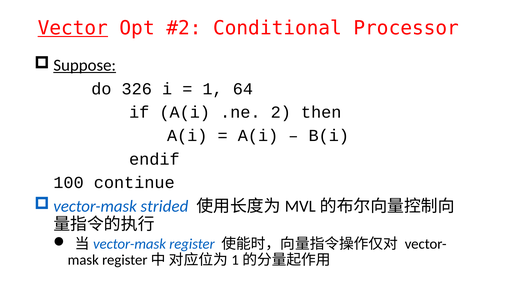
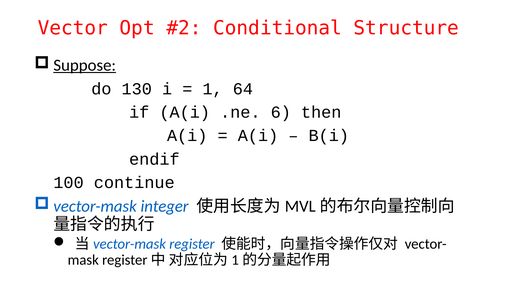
Vector underline: present -> none
Processor: Processor -> Structure
326: 326 -> 130
2: 2 -> 6
strided: strided -> integer
